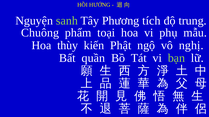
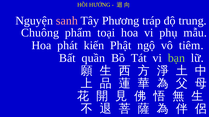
sanh colour: light green -> pink
tích: tích -> tráp
thùy: thùy -> phát
nghị: nghị -> tiêm
